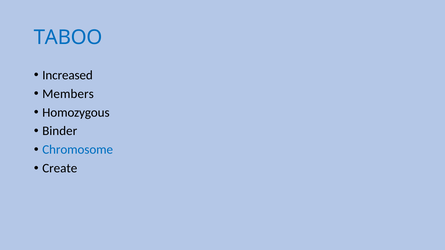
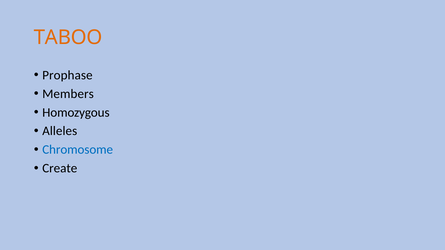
TABOO colour: blue -> orange
Increased: Increased -> Prophase
Binder: Binder -> Alleles
